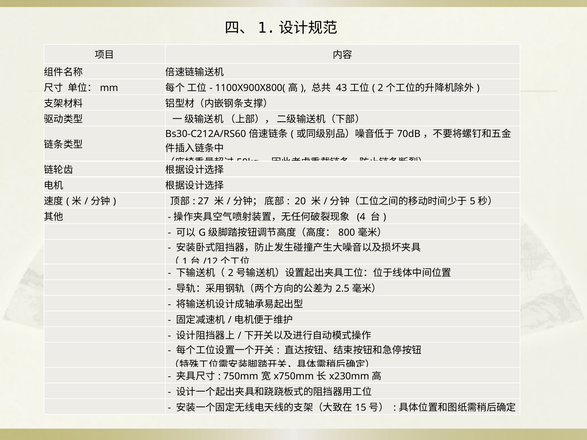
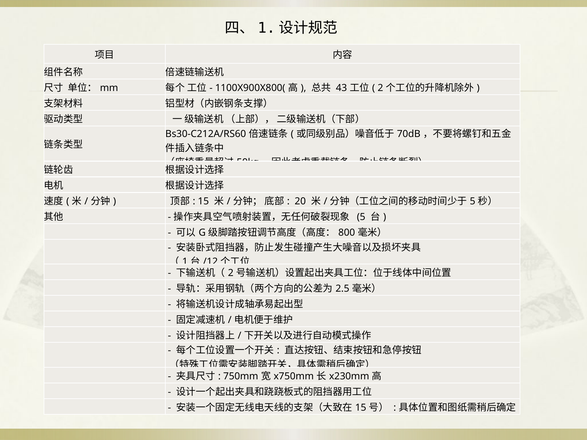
27 at (203, 201): 27 -> 15
4 at (361, 217): 4 -> 5
